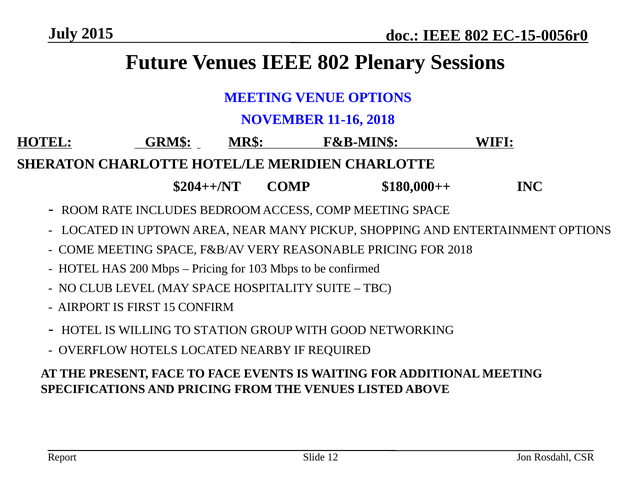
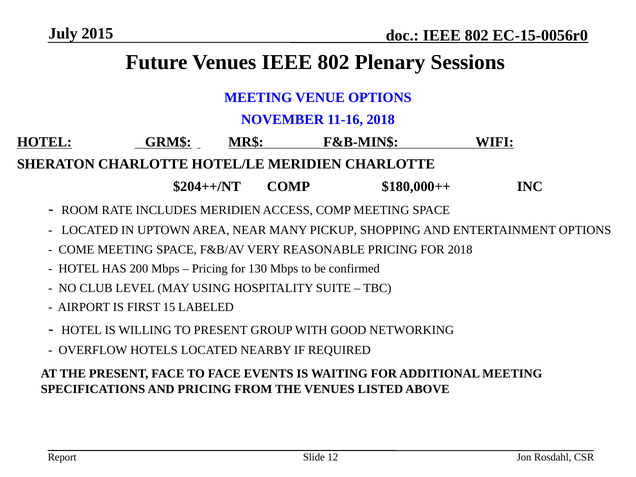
INCLUDES BEDROOM: BEDROOM -> MERIDIEN
103: 103 -> 130
MAY SPACE: SPACE -> USING
CONFIRM: CONFIRM -> LABELED
TO STATION: STATION -> PRESENT
